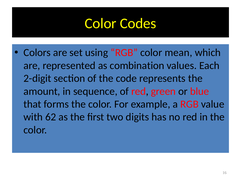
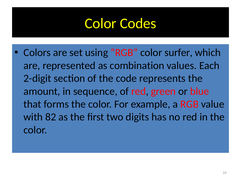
mean: mean -> surfer
62: 62 -> 82
